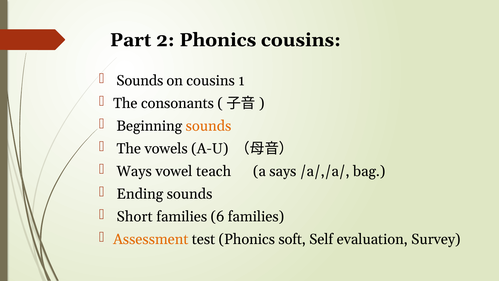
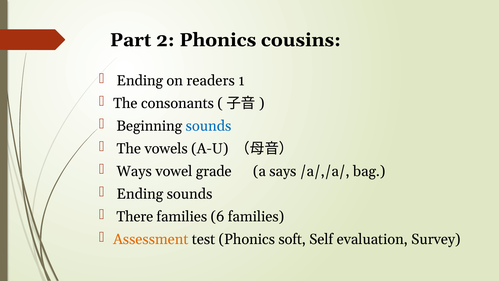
Sounds at (140, 81): Sounds -> Ending
on cousins: cousins -> readers
sounds at (208, 126) colour: orange -> blue
teach: teach -> grade
Short: Short -> There
